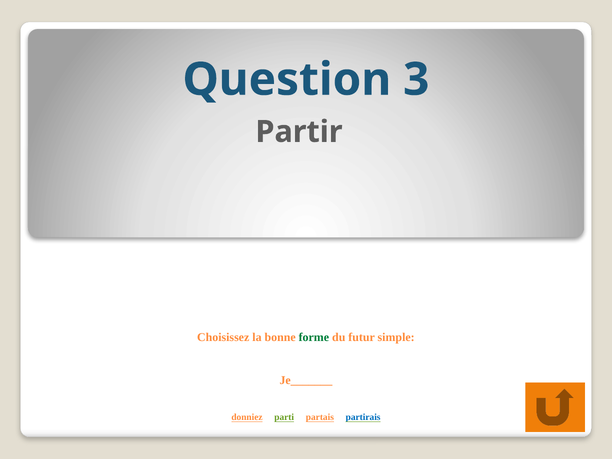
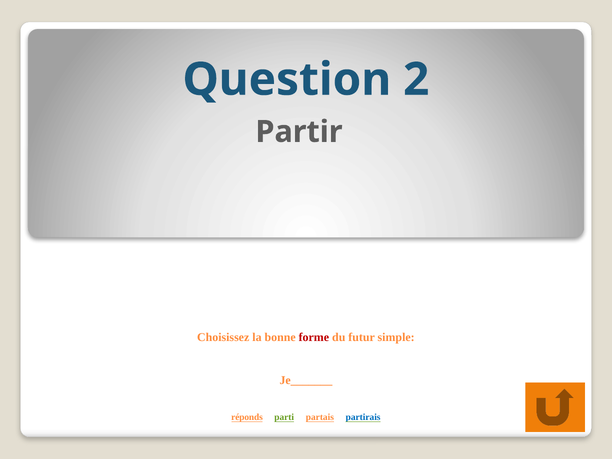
3: 3 -> 2
forme colour: green -> red
donniez: donniez -> réponds
